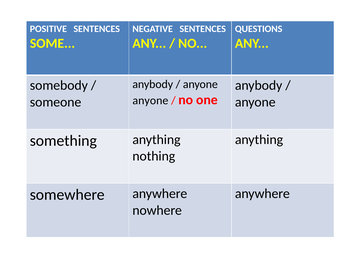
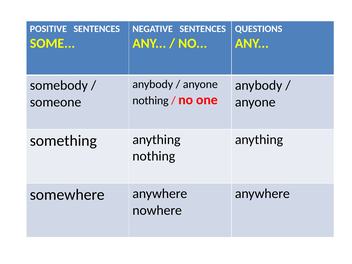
anyone at (150, 100): anyone -> nothing
